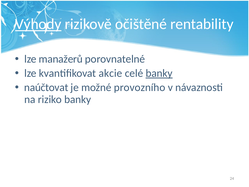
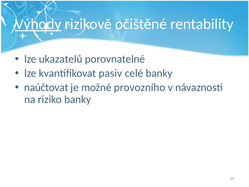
manažerů: manažerů -> ukazatelů
akcie: akcie -> pasiv
banky at (159, 73) underline: present -> none
